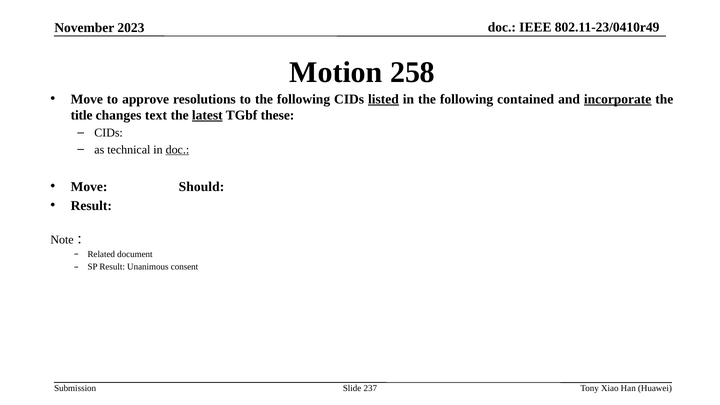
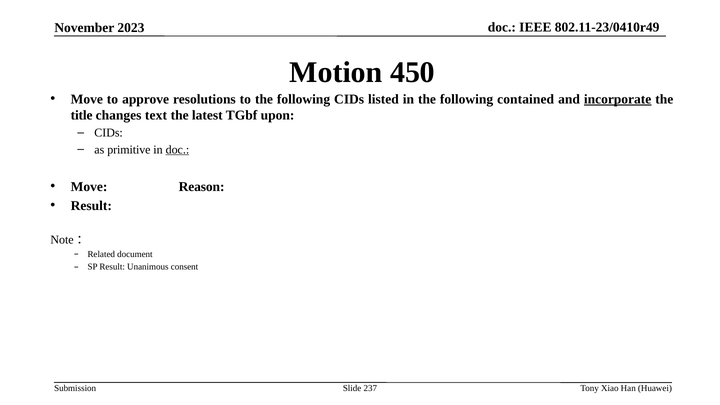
258: 258 -> 450
listed underline: present -> none
latest underline: present -> none
these: these -> upon
technical: technical -> primitive
Should: Should -> Reason
